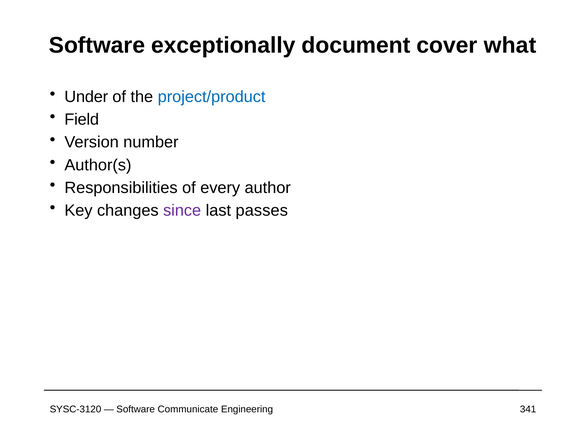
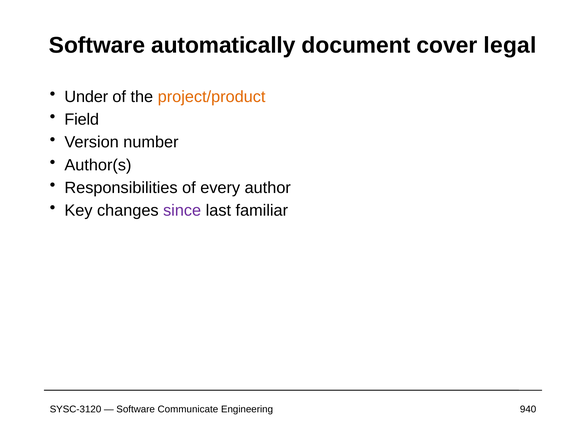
exceptionally: exceptionally -> automatically
what: what -> legal
project/product colour: blue -> orange
passes: passes -> familiar
341: 341 -> 940
